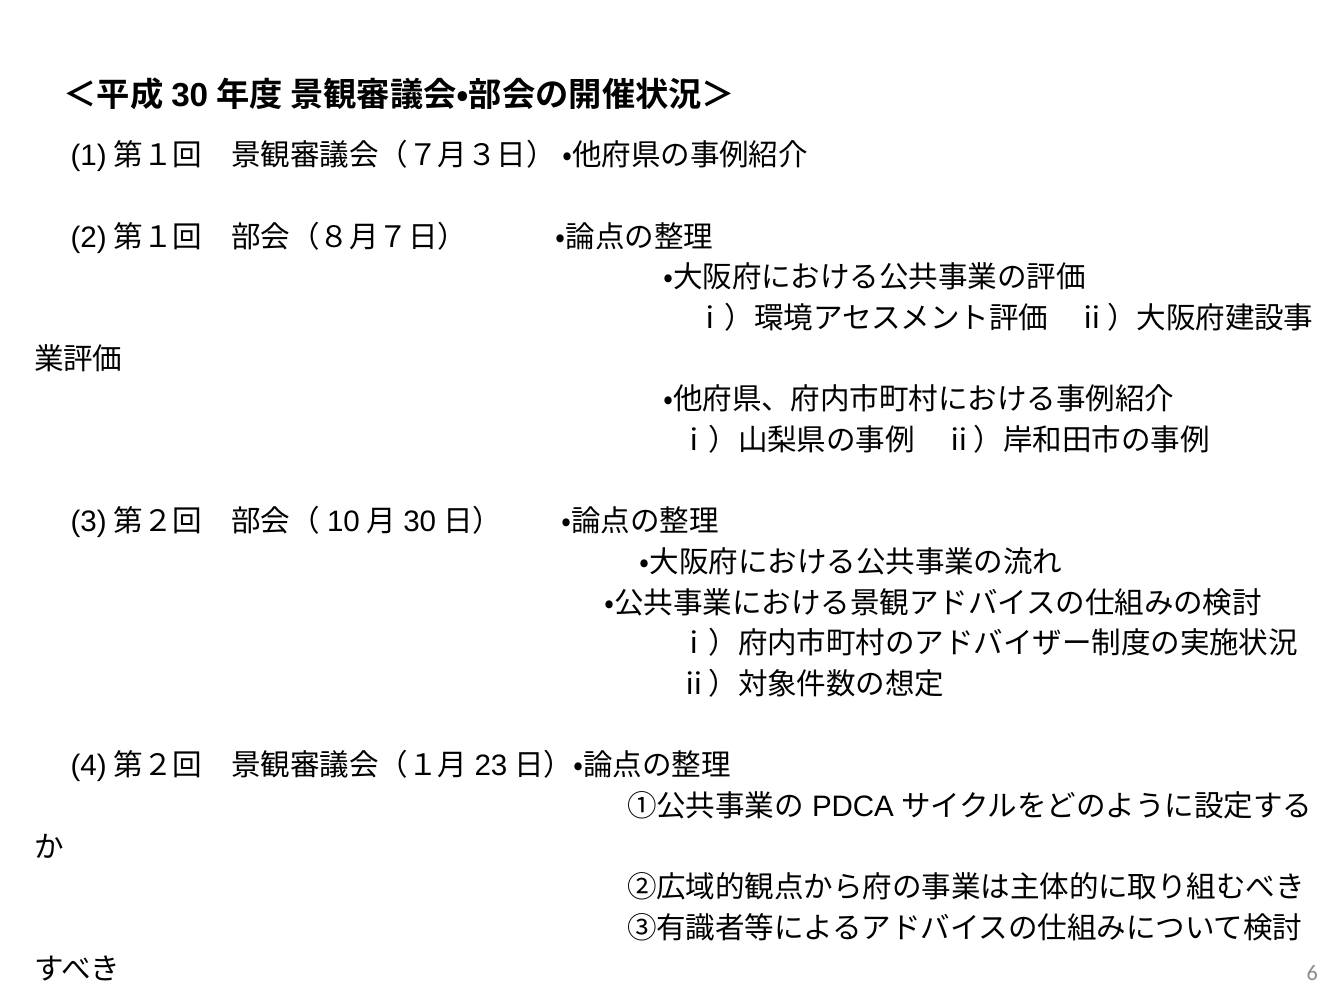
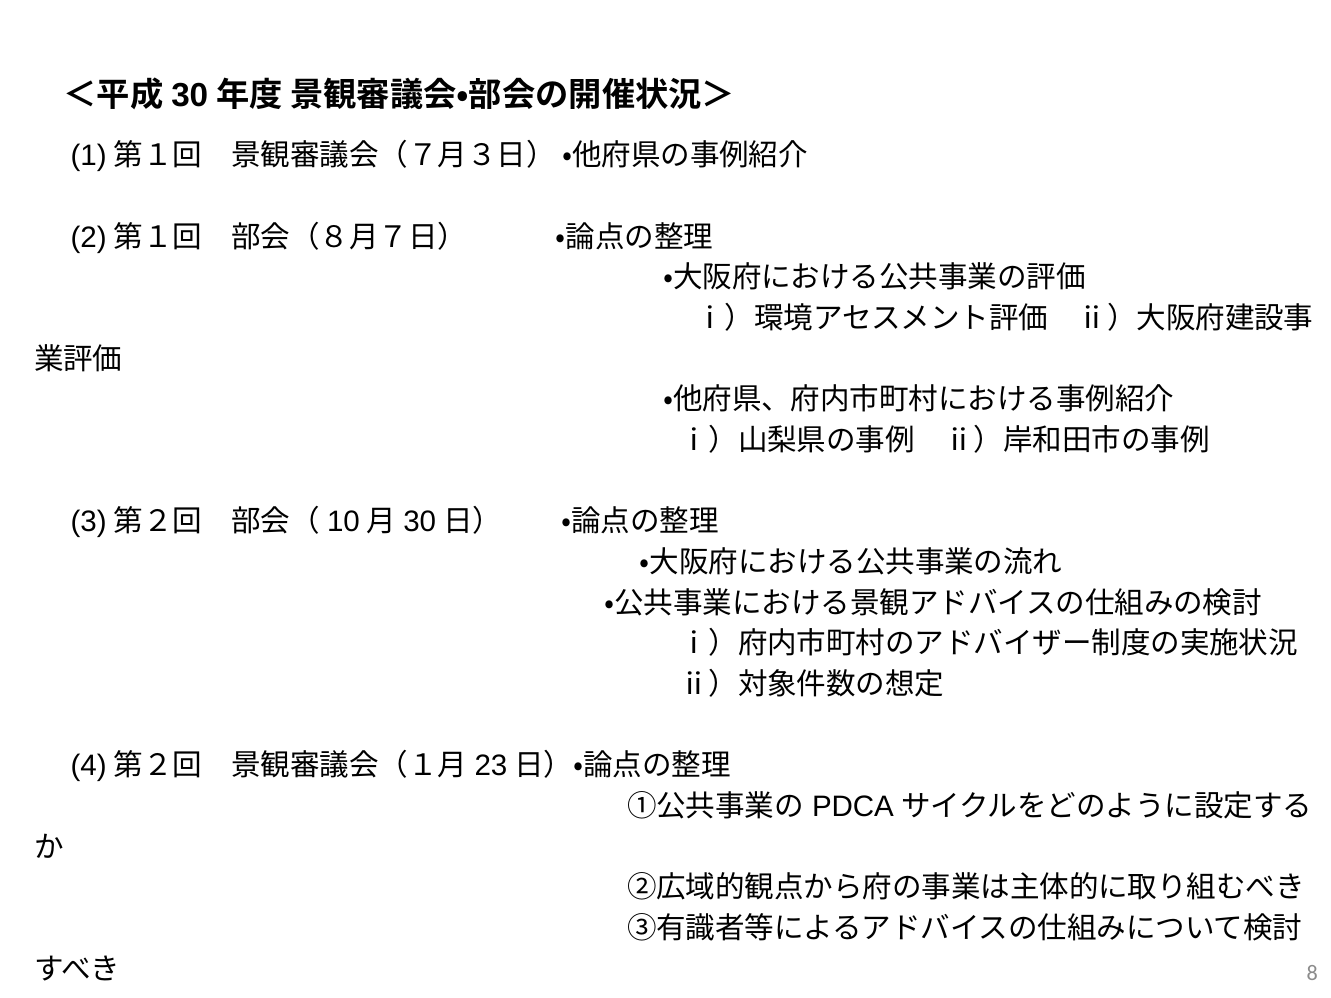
6: 6 -> 8
